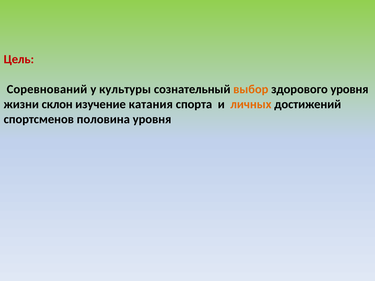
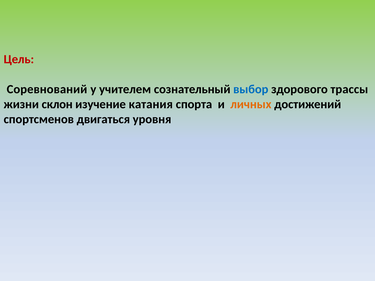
культуры: культуры -> учителем
выбор colour: orange -> blue
здорового уровня: уровня -> трассы
половина: половина -> двигаться
